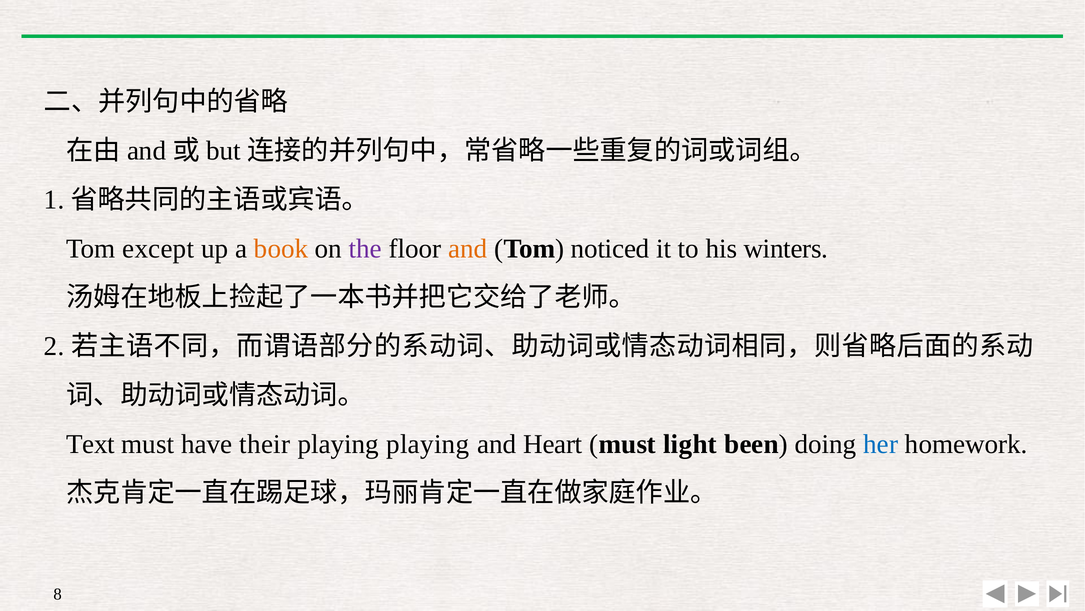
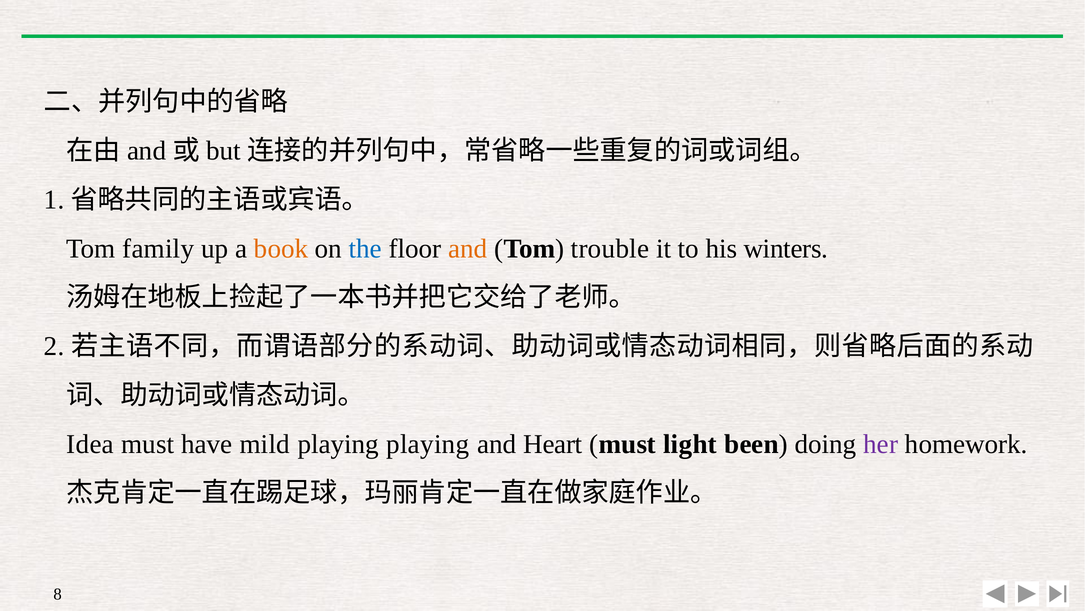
except: except -> family
the colour: purple -> blue
noticed: noticed -> trouble
Text: Text -> Idea
their: their -> mild
her colour: blue -> purple
